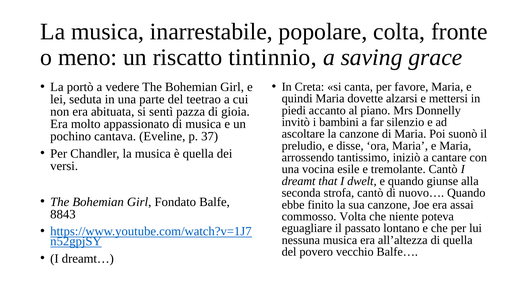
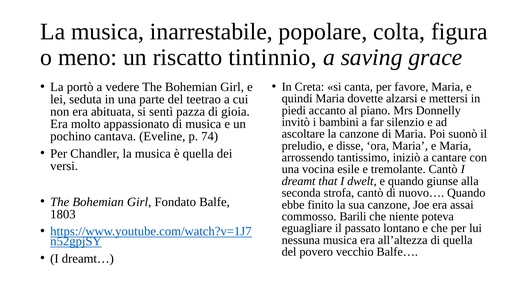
fronte: fronte -> figura
37: 37 -> 74
8843: 8843 -> 1803
Volta: Volta -> Barili
